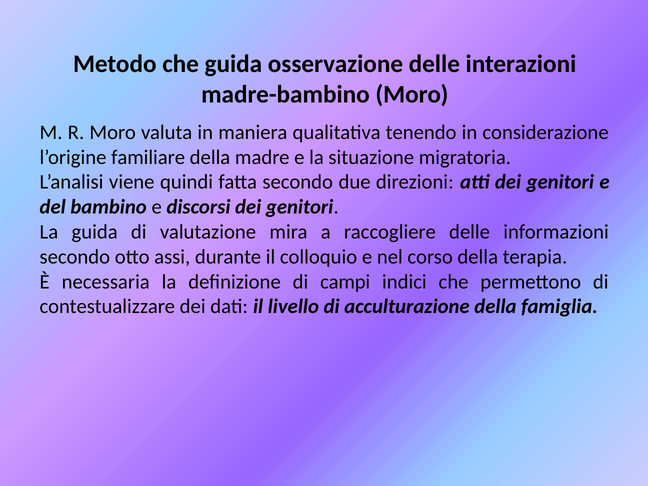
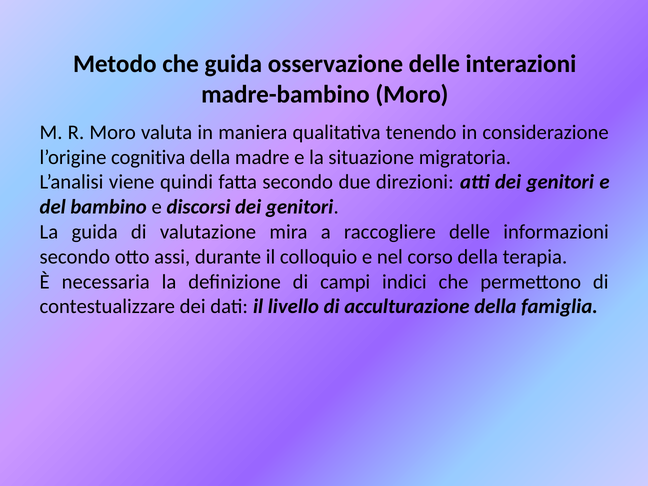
familiare: familiare -> cognitiva
